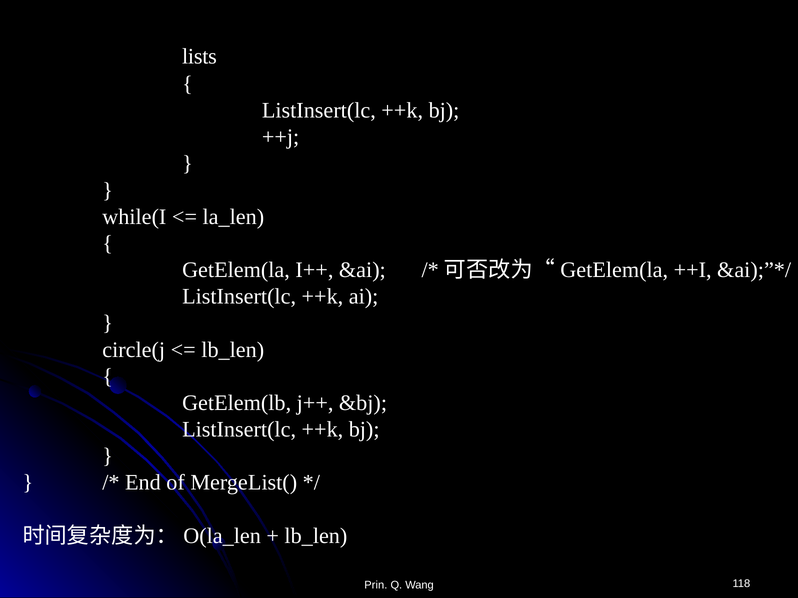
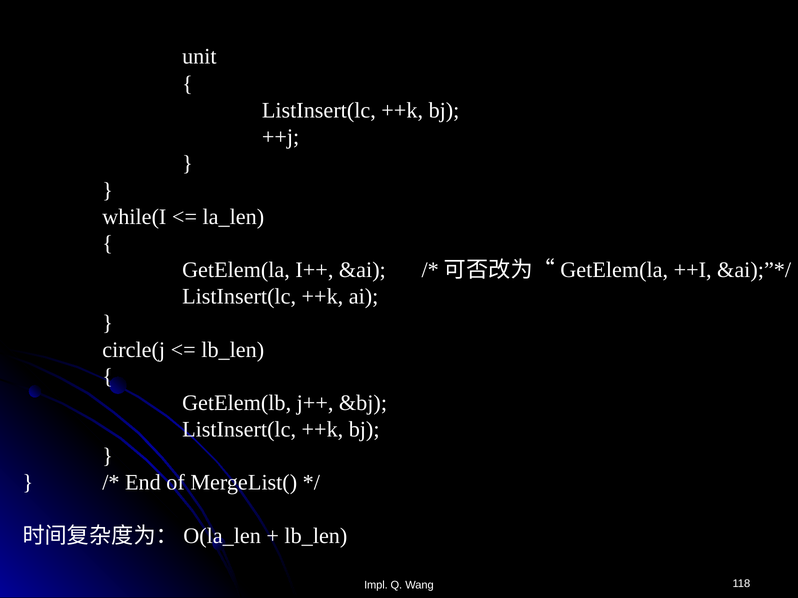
lists: lists -> unit
Prin: Prin -> Impl
